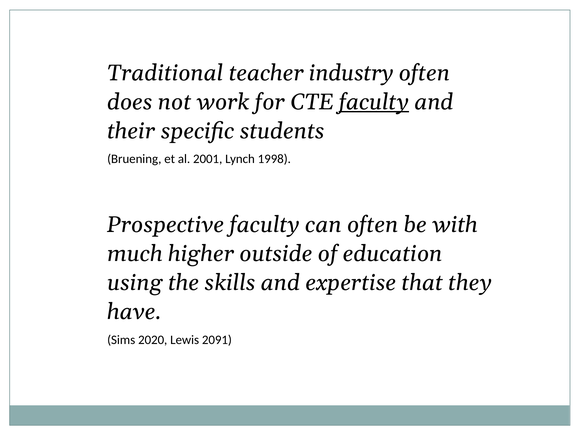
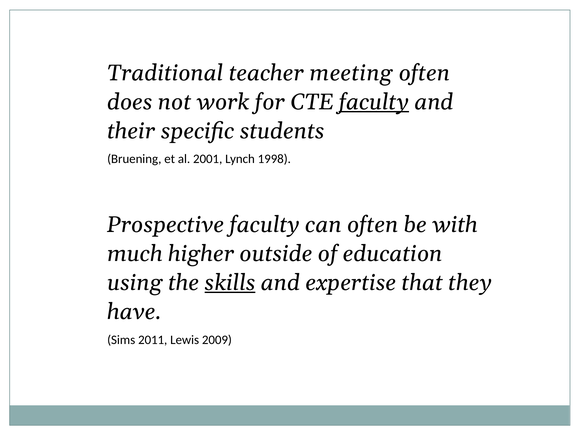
industry: industry -> meeting
skills underline: none -> present
2020: 2020 -> 2011
2091: 2091 -> 2009
